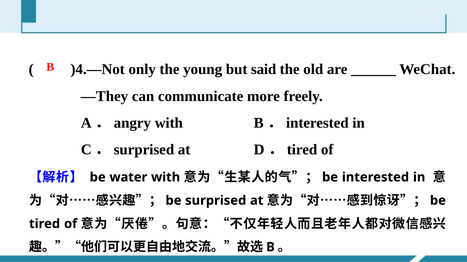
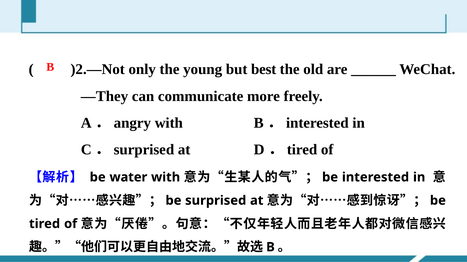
)4.—Not: )4.—Not -> )2.—Not
said: said -> best
